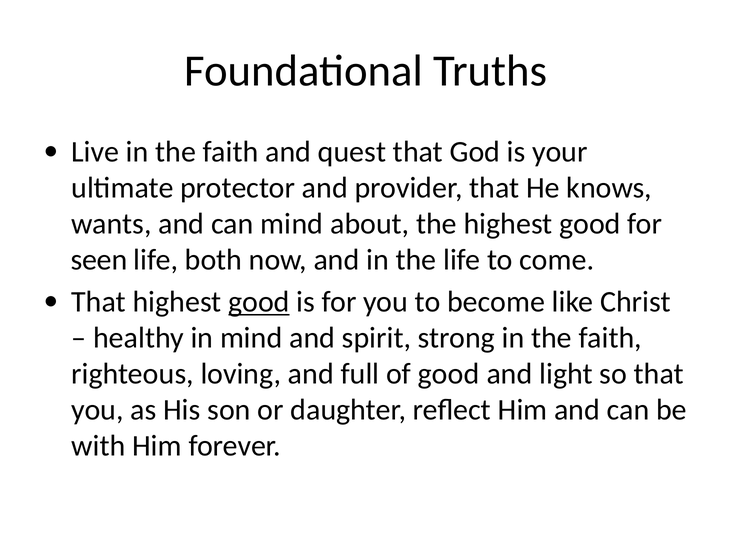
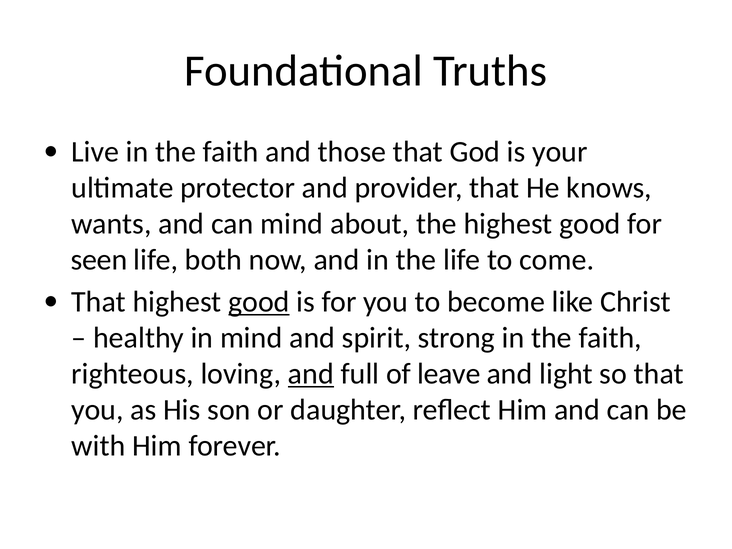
quest: quest -> those
and at (311, 374) underline: none -> present
of good: good -> leave
